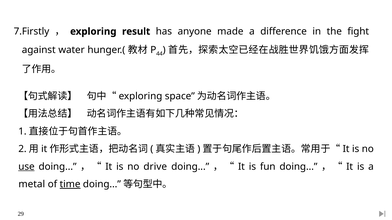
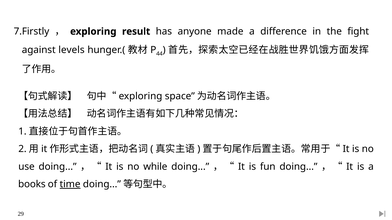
water: water -> levels
use underline: present -> none
drive: drive -> while
metal: metal -> books
